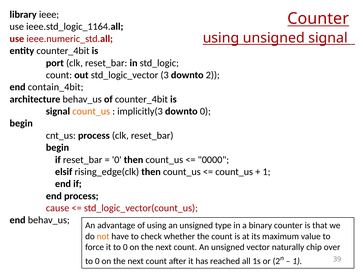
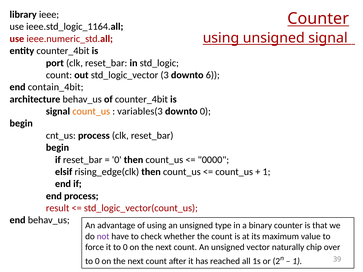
downto 2: 2 -> 6
implicitly(3: implicitly(3 -> variables(3
cause: cause -> result
not colour: orange -> purple
